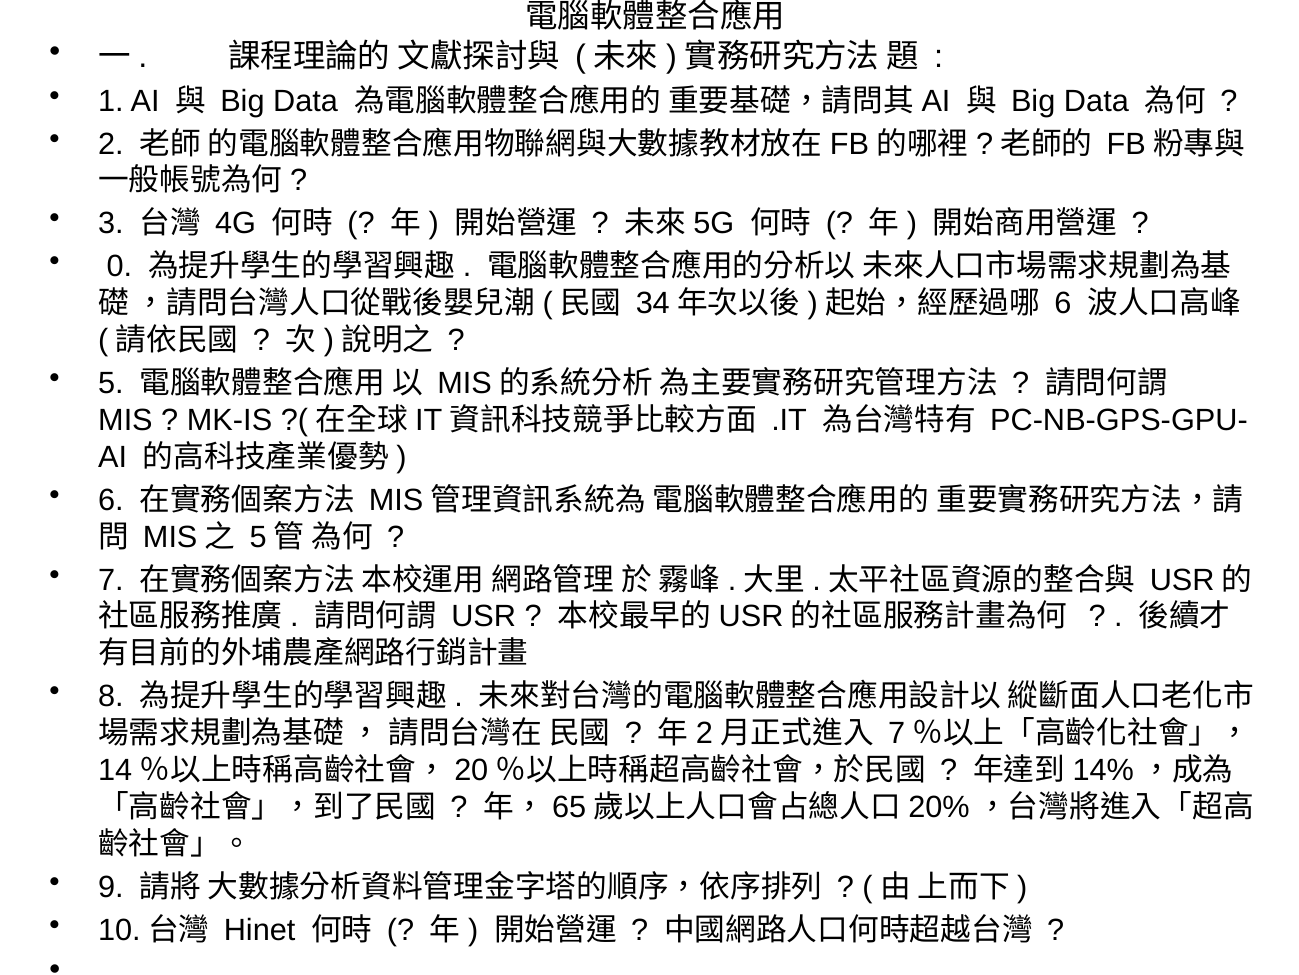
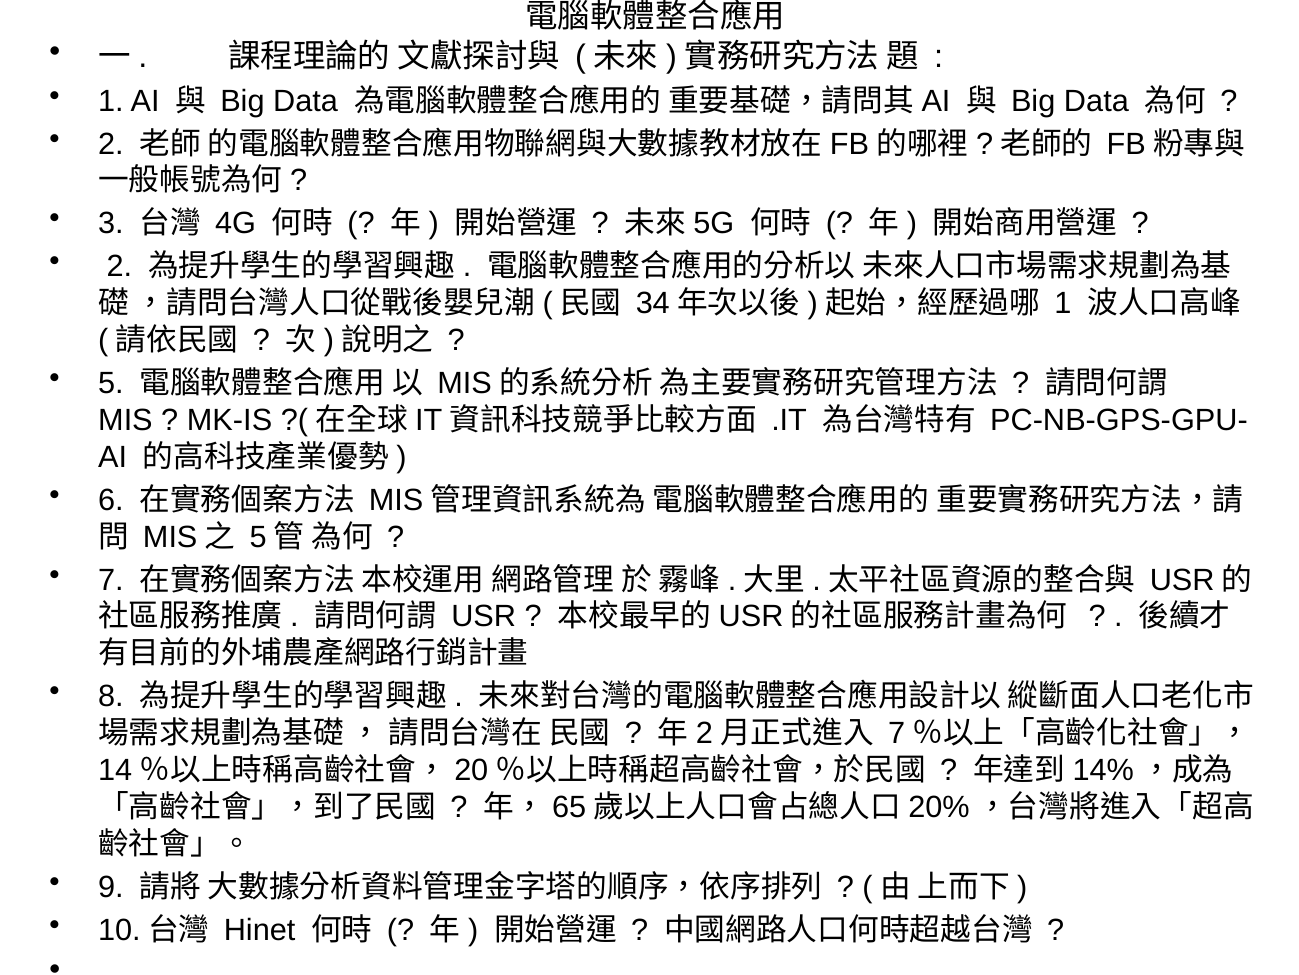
0 at (119, 267): 0 -> 2
6 at (1063, 303): 6 -> 1
